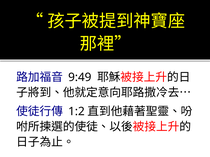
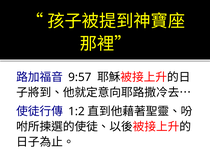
9:49: 9:49 -> 9:57
